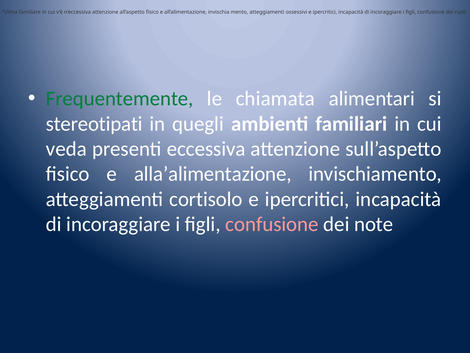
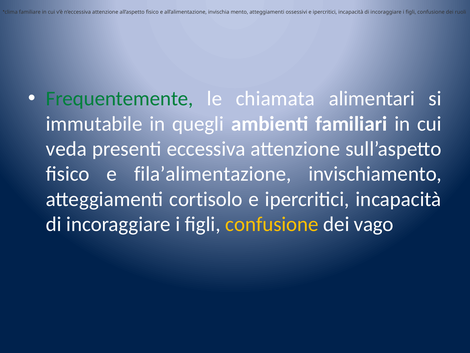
stereotipati: stereotipati -> immutabile
alla’alimentazione: alla’alimentazione -> fila’alimentazione
confusione at (272, 224) colour: pink -> yellow
note: note -> vago
